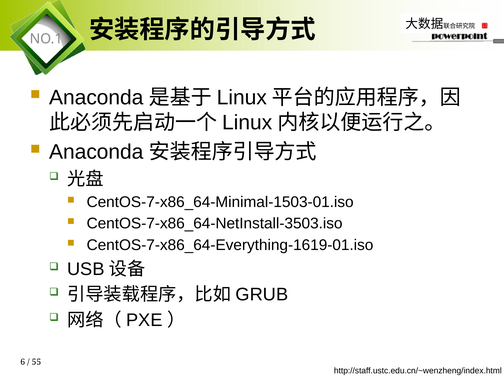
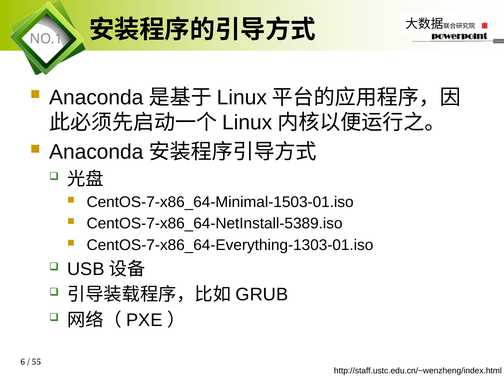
CentOS-7-x86_64-NetInstall-3503.iso: CentOS-7-x86_64-NetInstall-3503.iso -> CentOS-7-x86_64-NetInstall-5389.iso
CentOS-7-x86_64-Everything-1619-01.iso: CentOS-7-x86_64-Everything-1619-01.iso -> CentOS-7-x86_64-Everything-1303-01.iso
